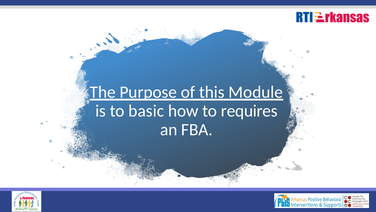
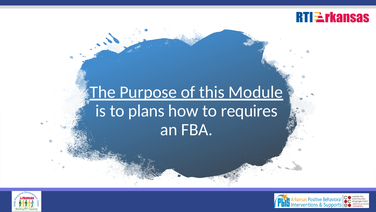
basic: basic -> plans
